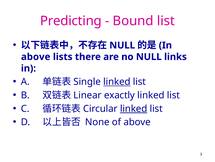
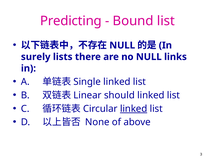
above at (36, 57): above -> surely
linked at (117, 81) underline: present -> none
exactly: exactly -> should
